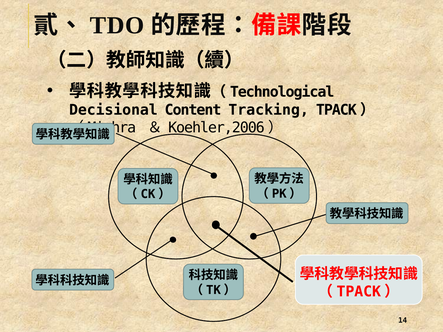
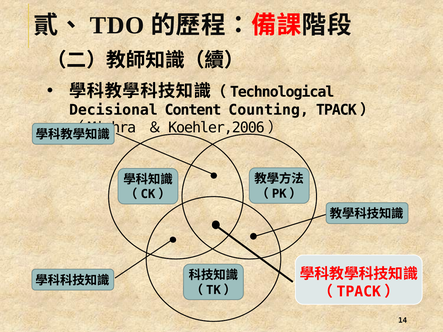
Tracking: Tracking -> Counting
